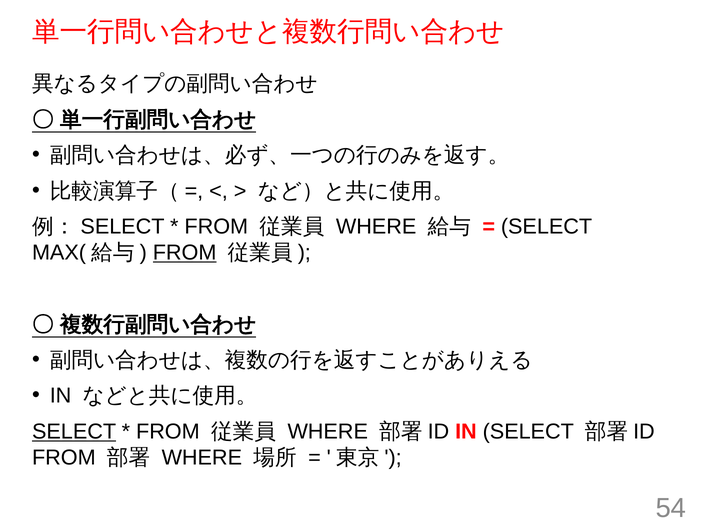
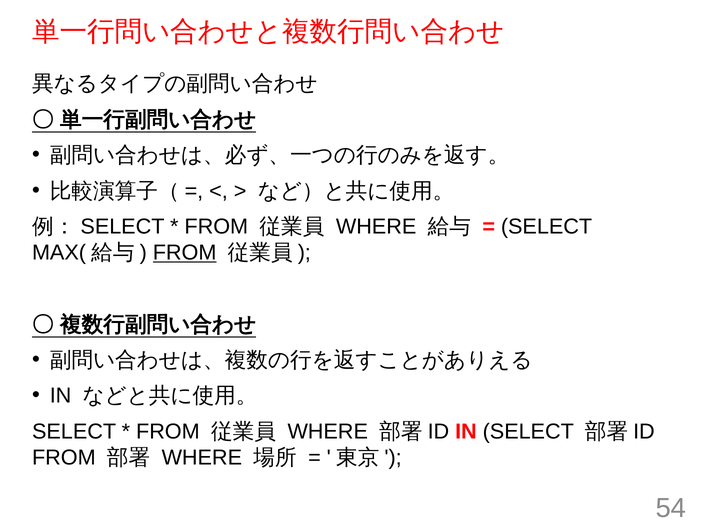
SELECT at (74, 432) underline: present -> none
